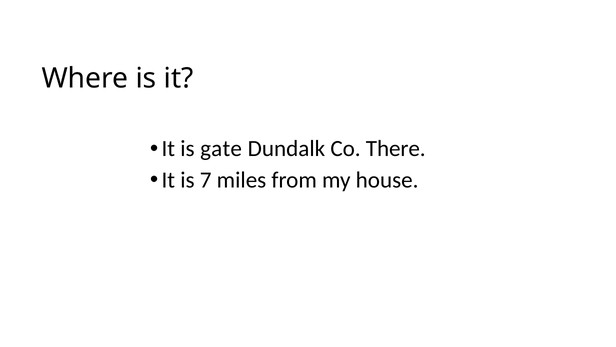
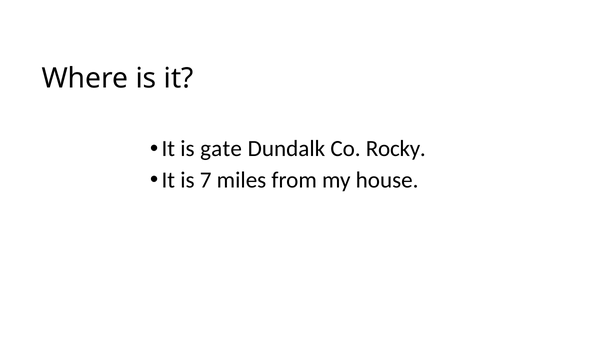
There: There -> Rocky
